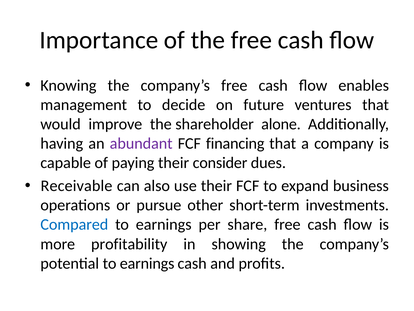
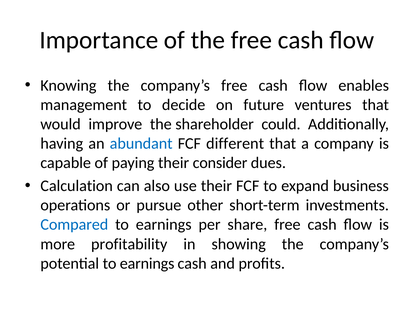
alone: alone -> could
abundant colour: purple -> blue
financing: financing -> different
Receivable: Receivable -> Calculation
